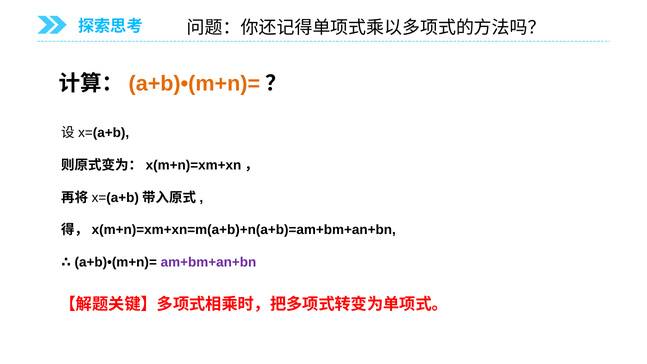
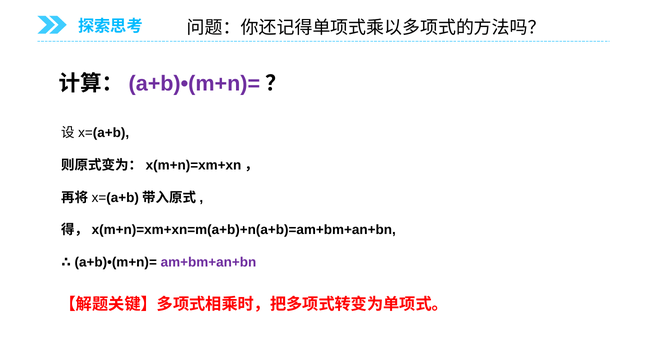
a+b)•(m+n)= at (194, 84) colour: orange -> purple
